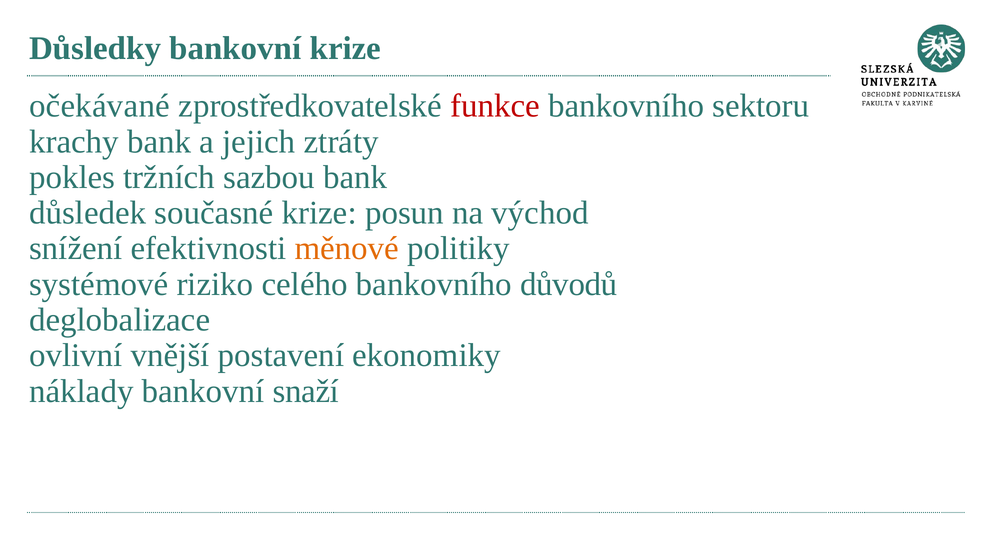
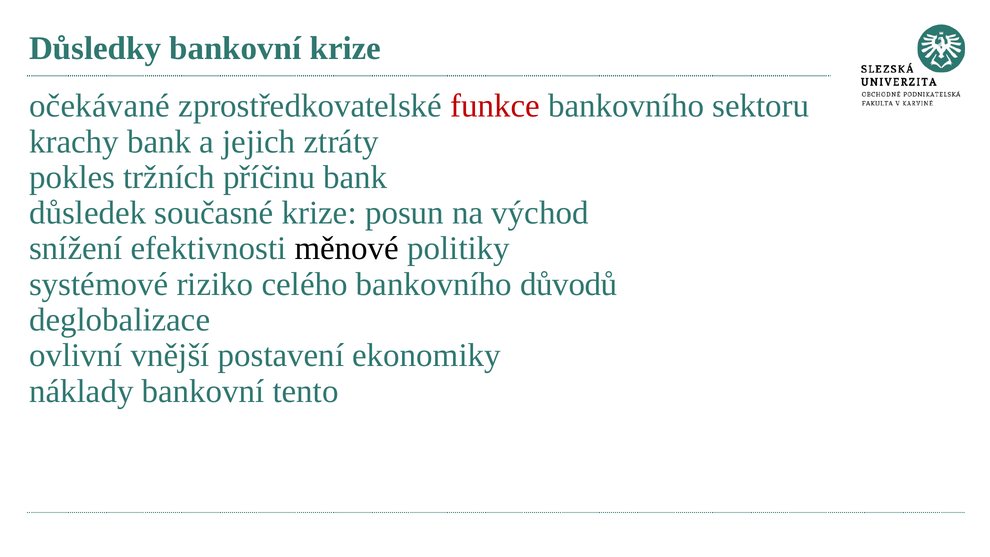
sazbou: sazbou -> příčinu
měnové colour: orange -> black
snaží: snaží -> tento
